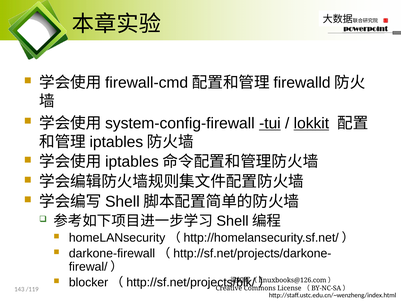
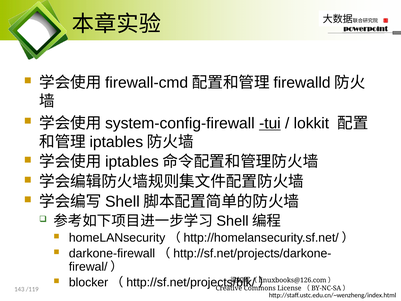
lokkit underline: present -> none
